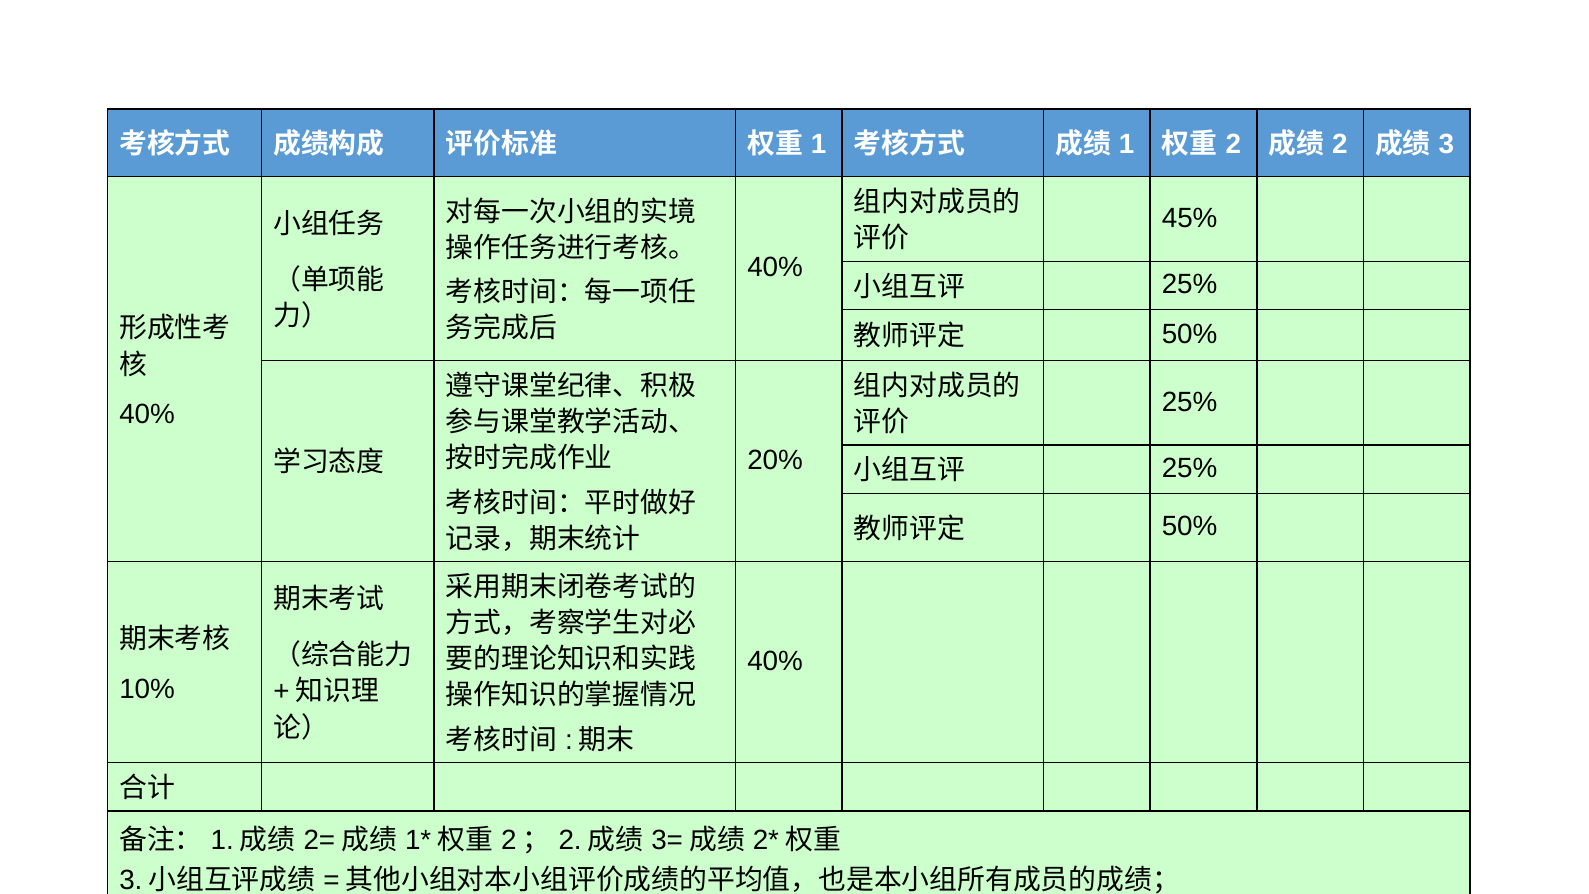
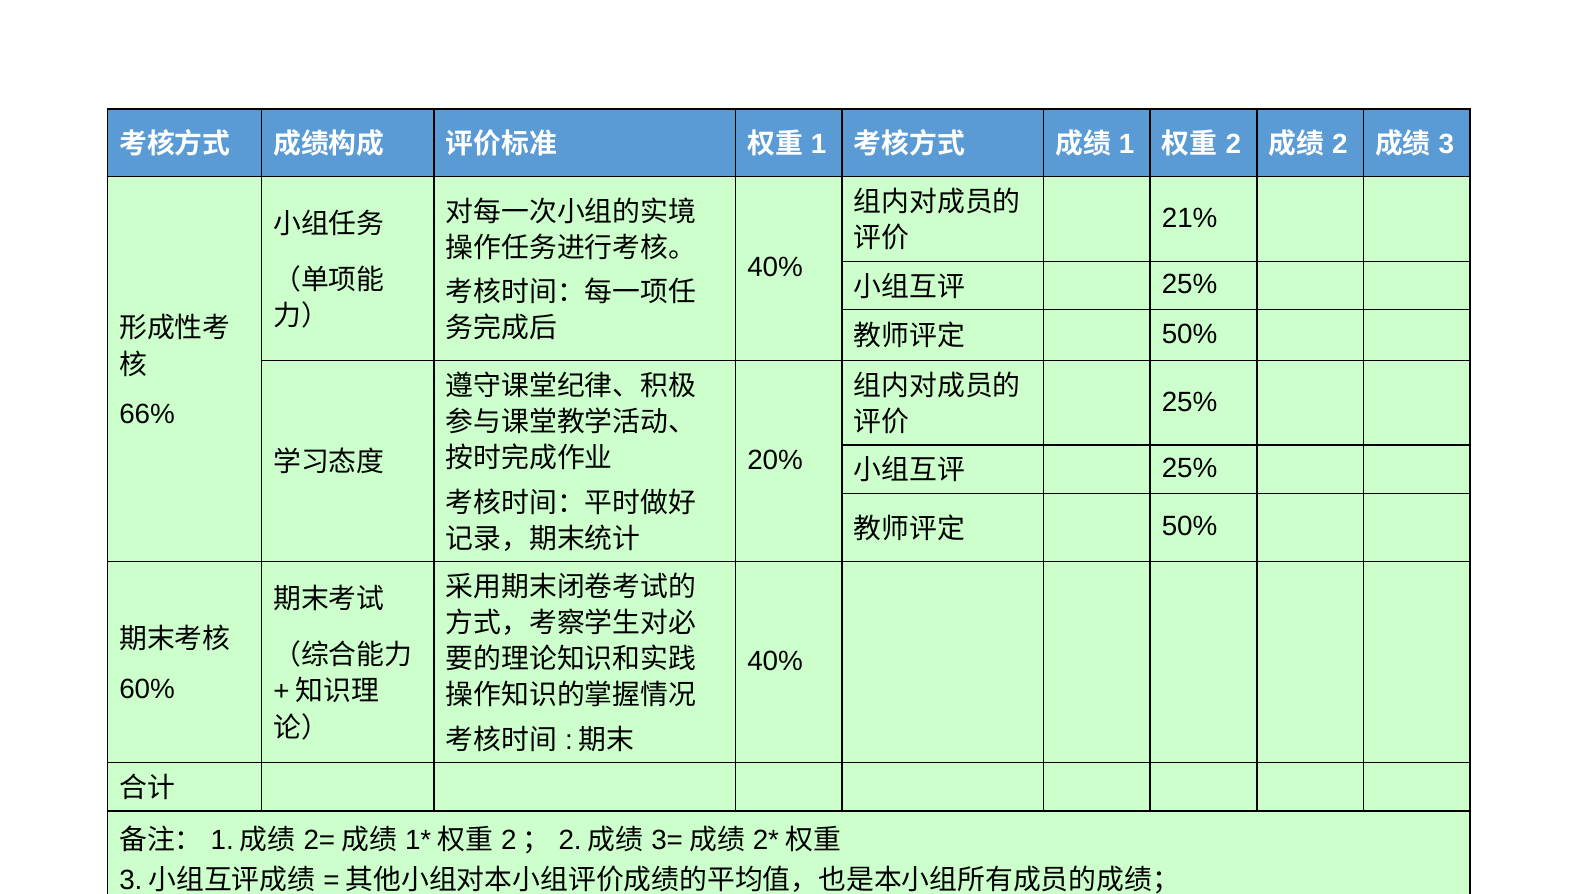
45%: 45% -> 21%
40% at (147, 414): 40% -> 66%
10%: 10% -> 60%
